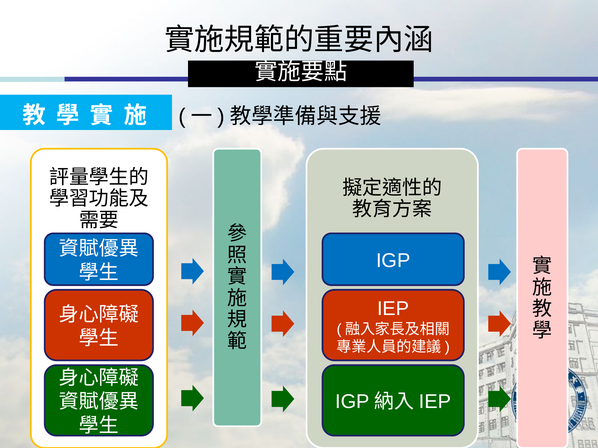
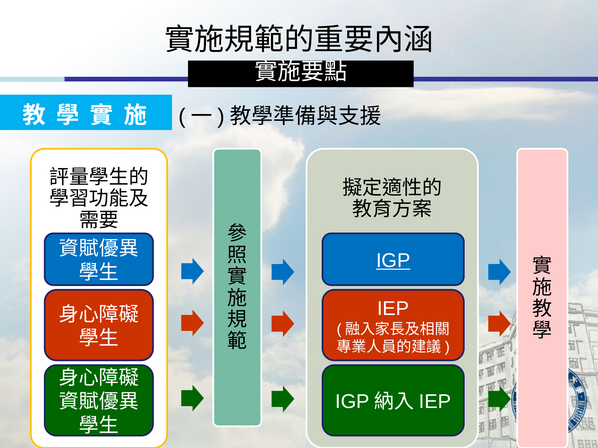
IGP underline: none -> present
